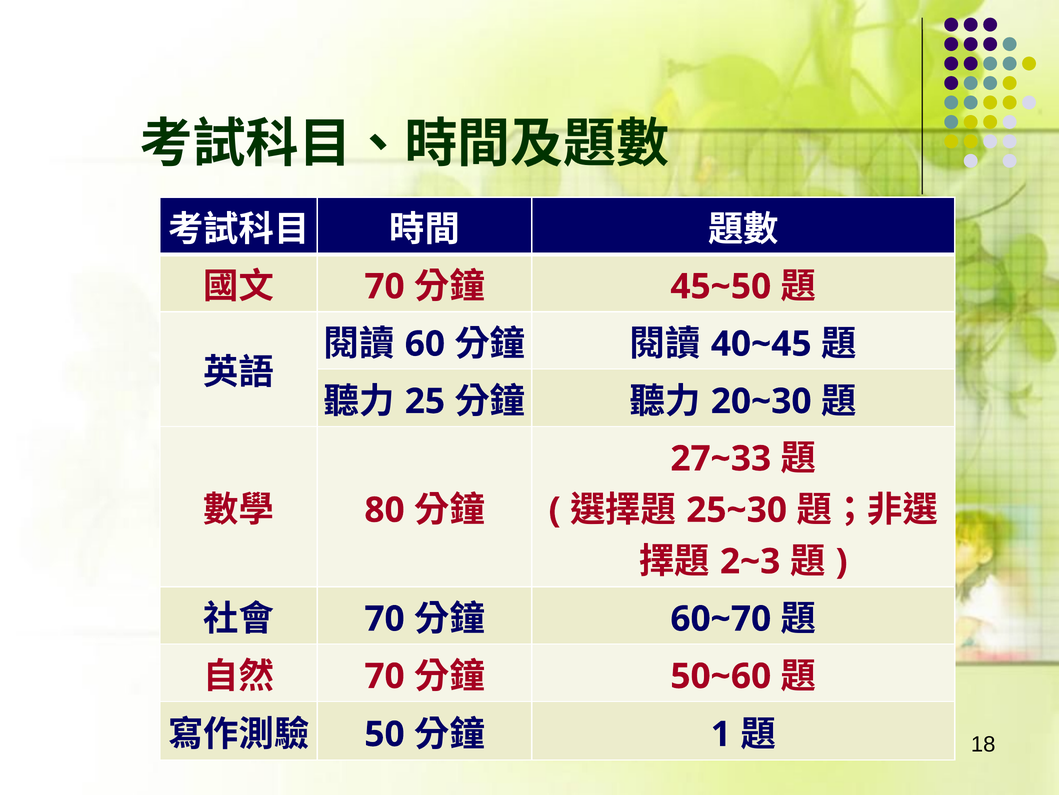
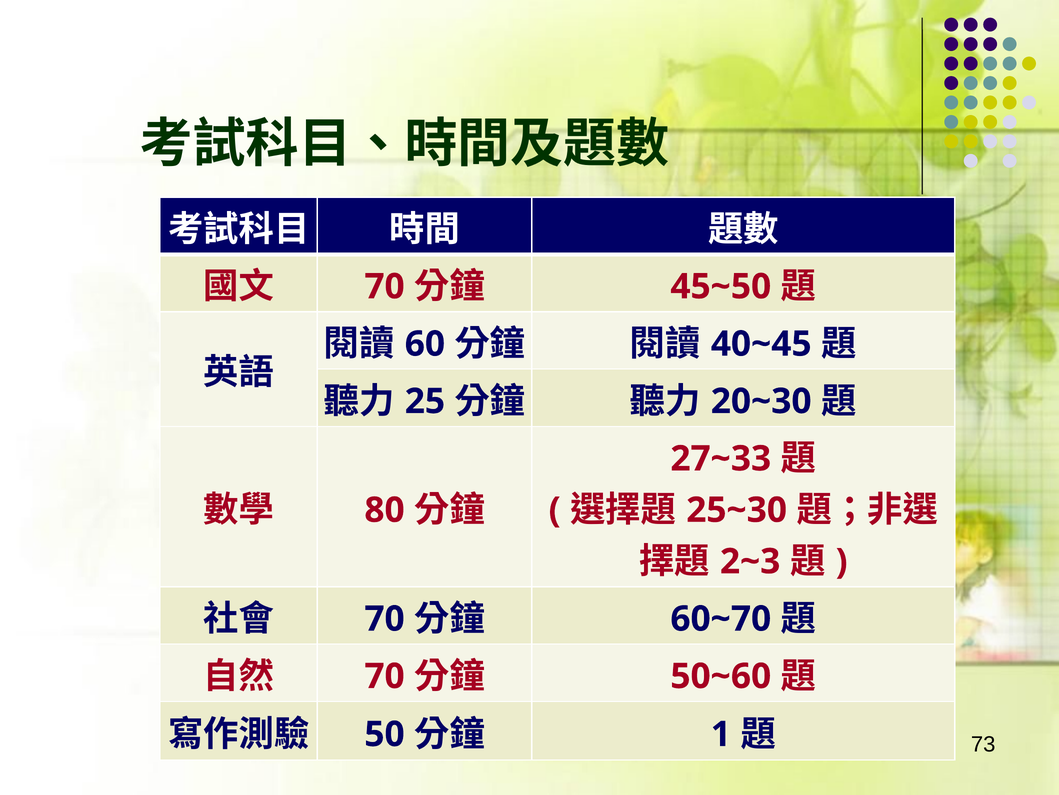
18: 18 -> 73
